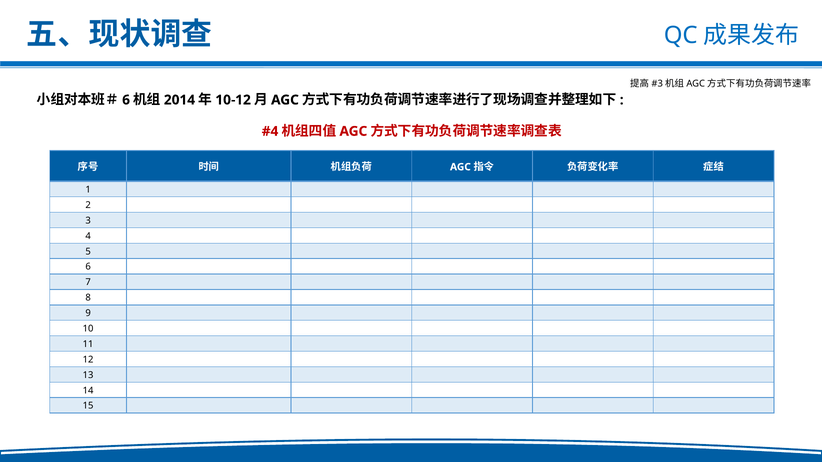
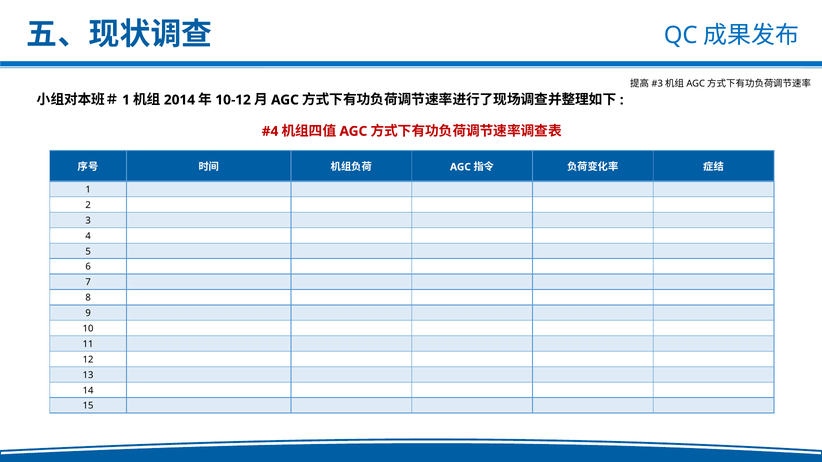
6 at (126, 100): 6 -> 1
